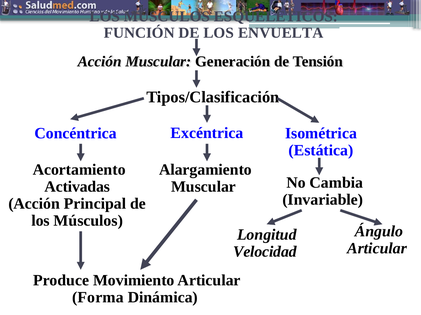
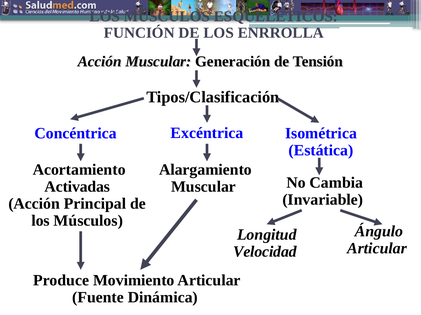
ENVUELTA: ENVUELTA -> ENRROLLA
Forma: Forma -> Fuente
